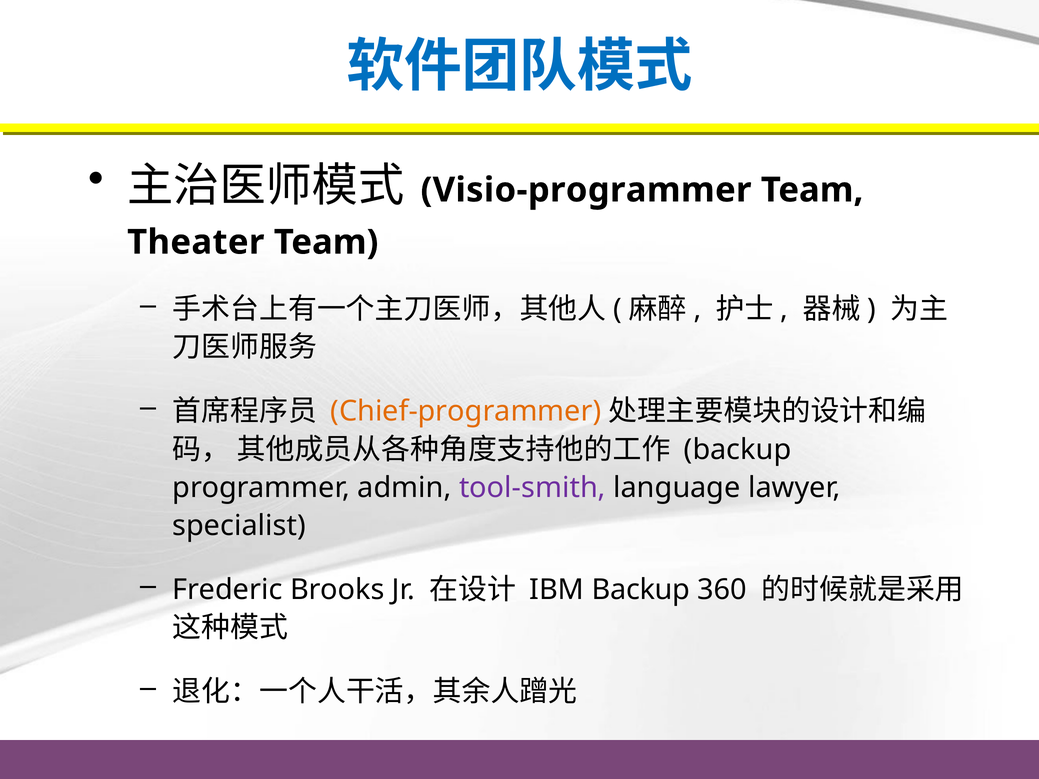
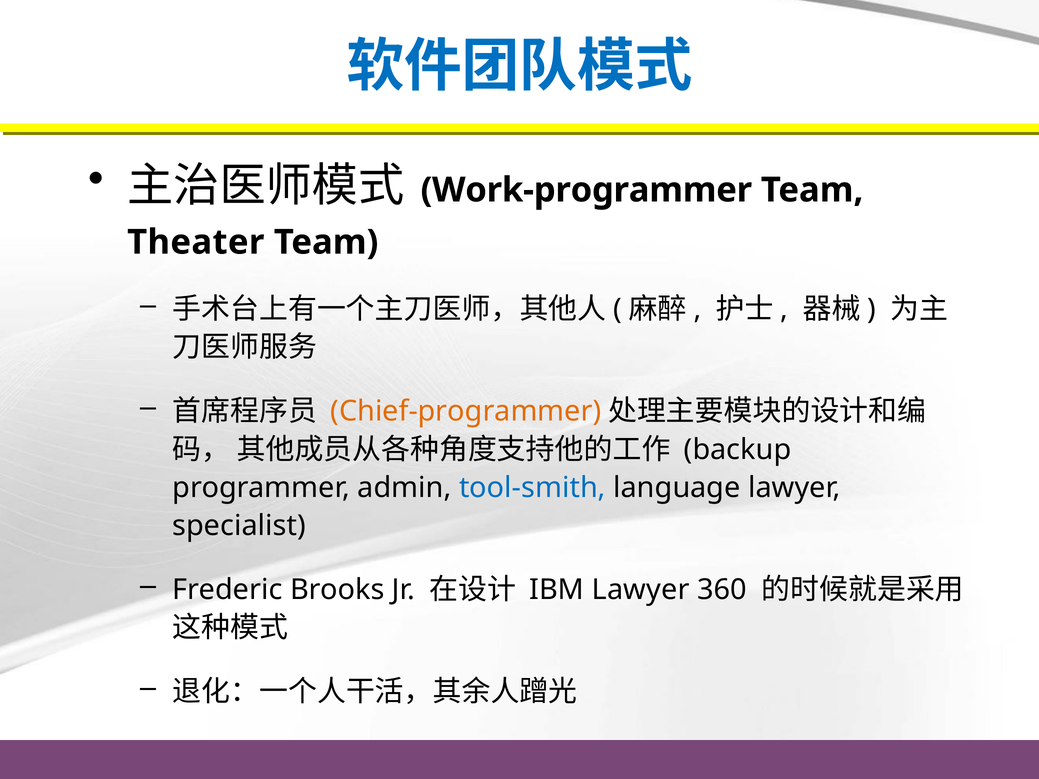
Visio-programmer: Visio-programmer -> Work-programmer
tool-smith colour: purple -> blue
IBM Backup: Backup -> Lawyer
